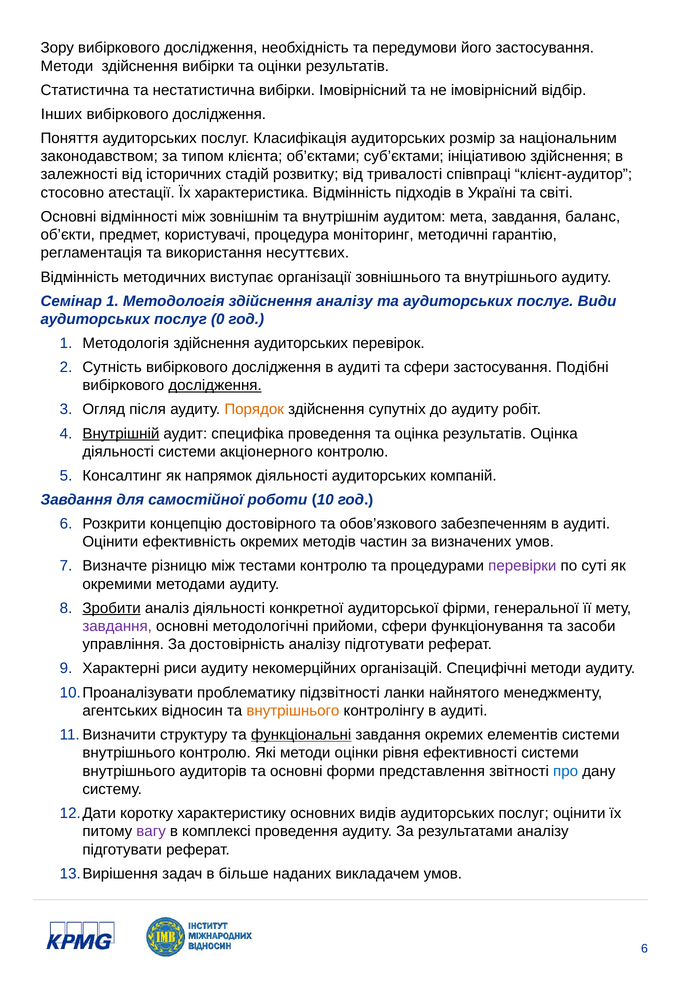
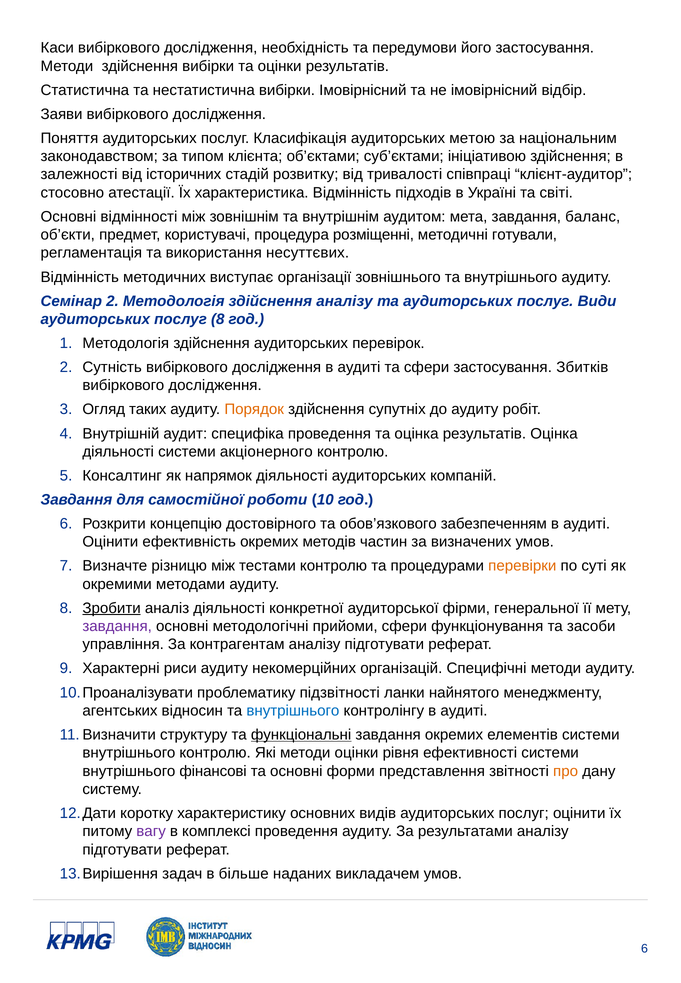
Зору: Зору -> Каси
Інших: Інших -> Заяви
розмір: розмір -> метою
моніторинг: моніторинг -> розміщенні
гарантію: гарантію -> готували
Семінар 1: 1 -> 2
послуг 0: 0 -> 8
Подібні: Подібні -> Збитків
дослідження at (215, 386) underline: present -> none
після: після -> таких
Внутрішній underline: present -> none
перевірки colour: purple -> orange
достовірність: достовірність -> контрагентам
внутрішнього at (293, 711) colour: orange -> blue
аудиторів: аудиторів -> фінансові
про colour: blue -> orange
